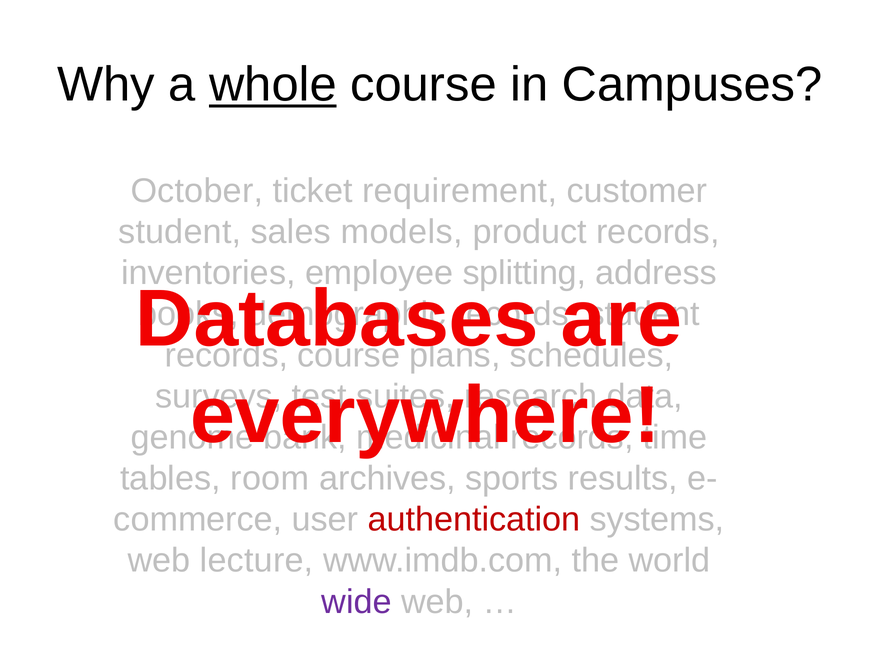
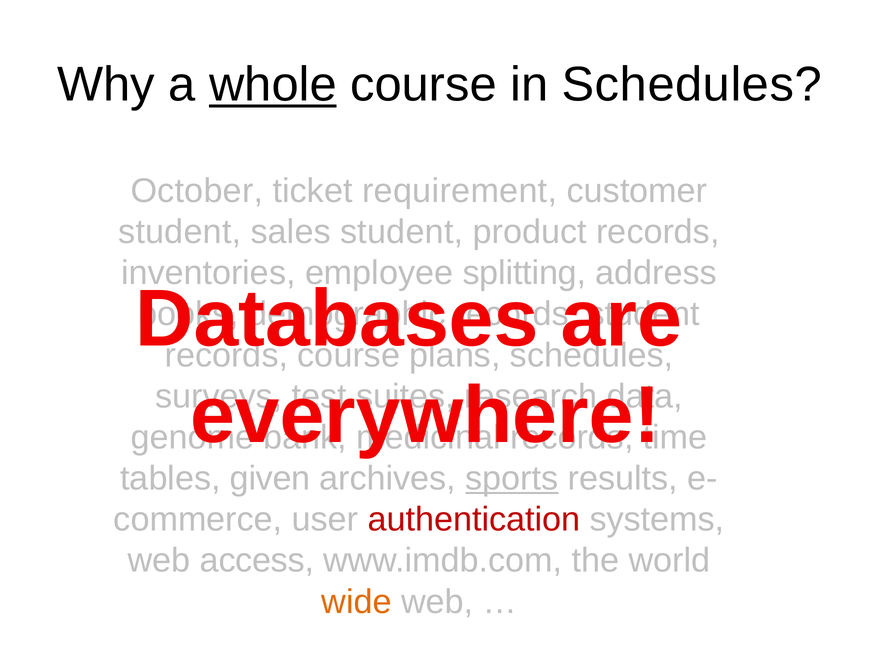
in Campuses: Campuses -> Schedules
sales models: models -> student
room: room -> given
sports underline: none -> present
lecture: lecture -> access
wide colour: purple -> orange
